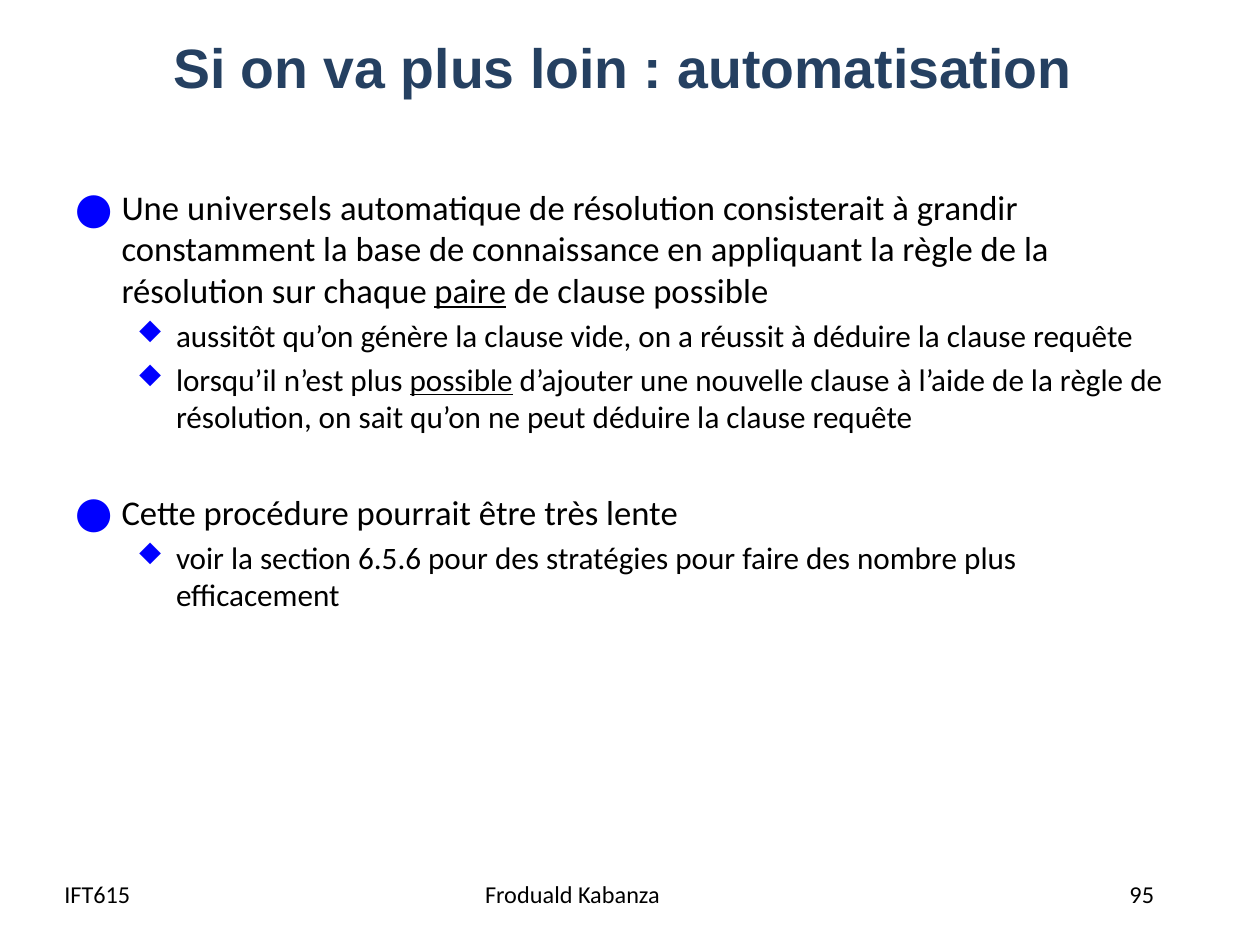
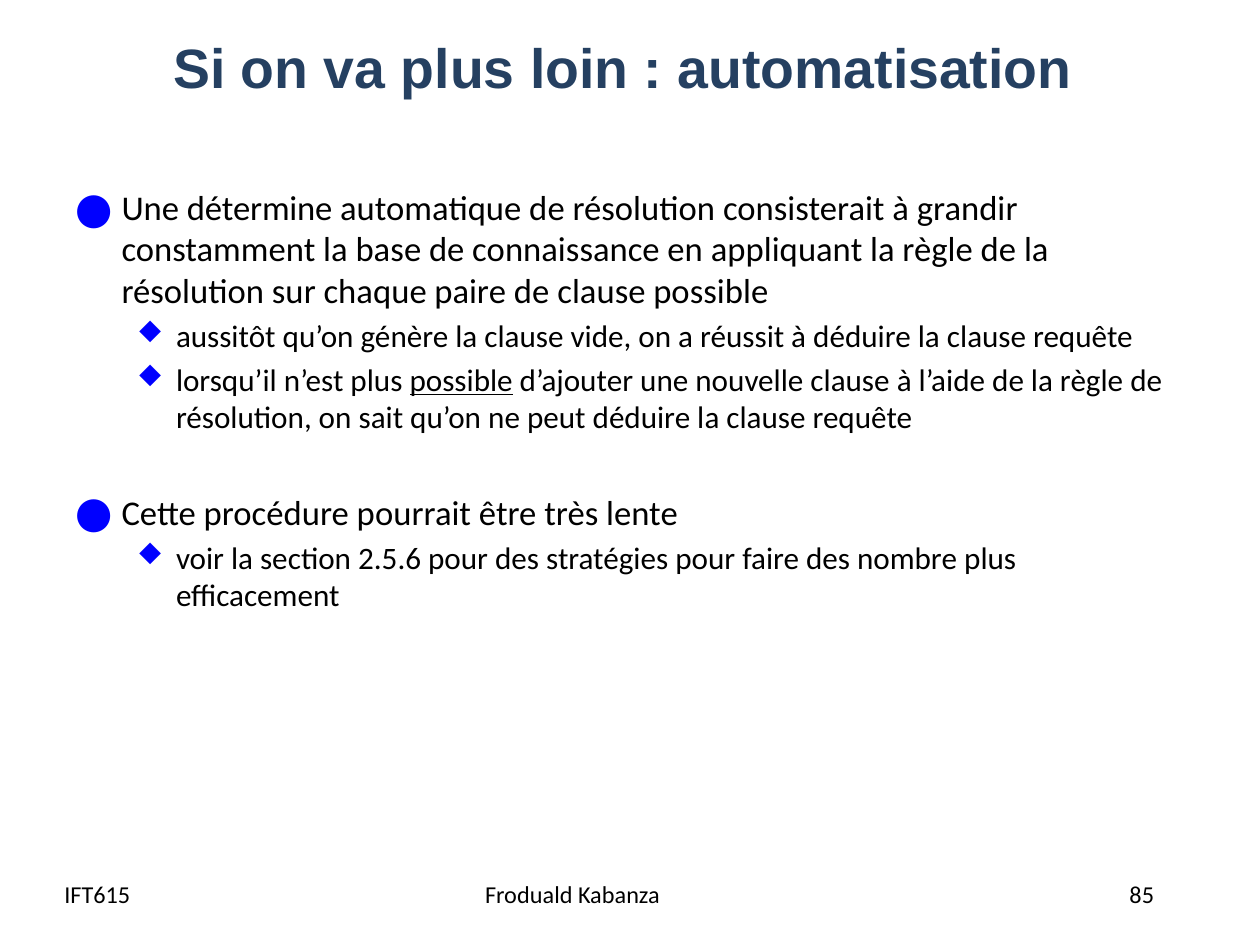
universels: universels -> détermine
paire underline: present -> none
6.5.6: 6.5.6 -> 2.5.6
95: 95 -> 85
